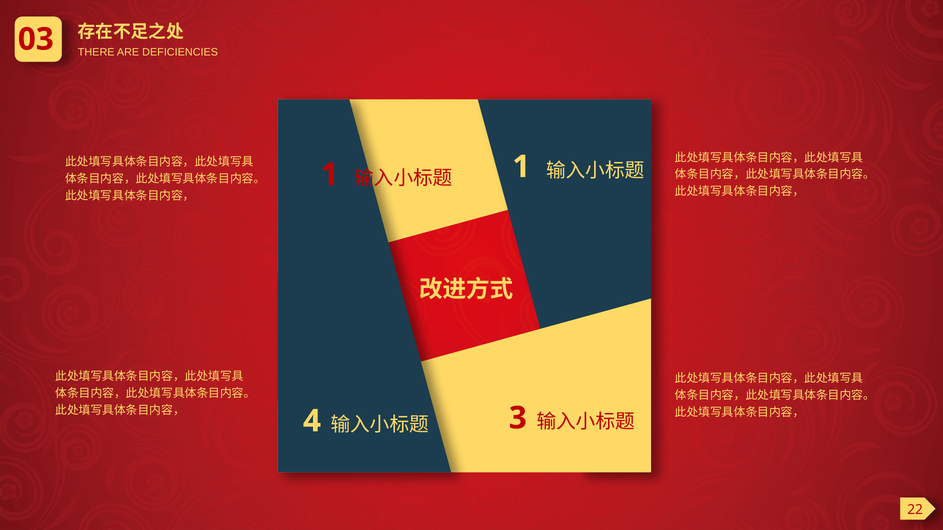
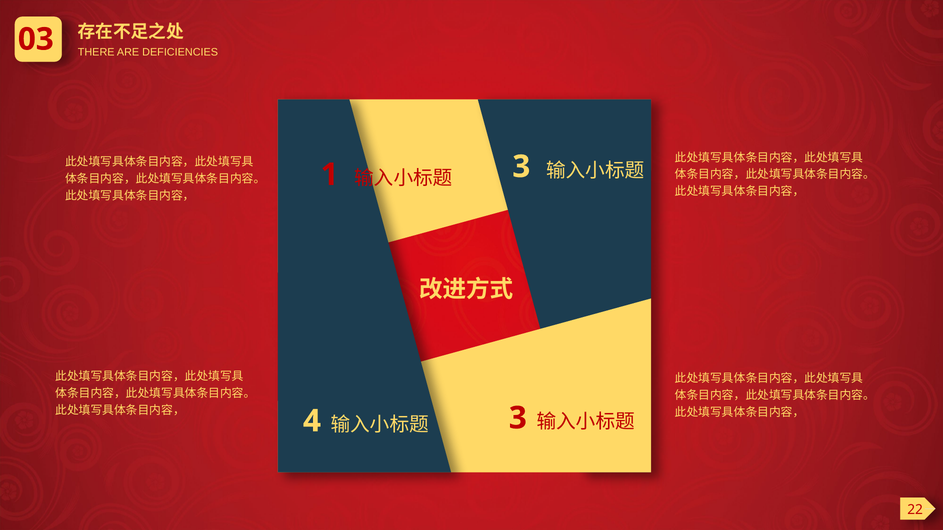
1 at (521, 167): 1 -> 3
